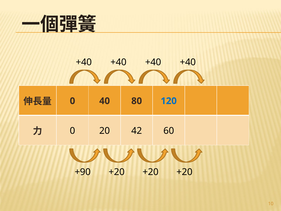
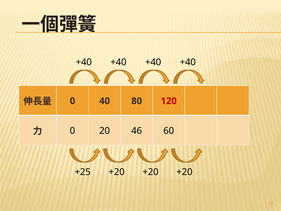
120 colour: blue -> red
42: 42 -> 46
+90: +90 -> +25
